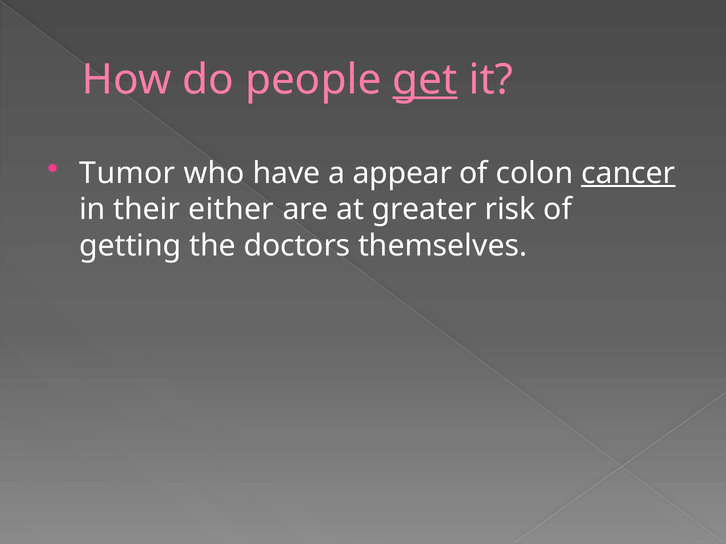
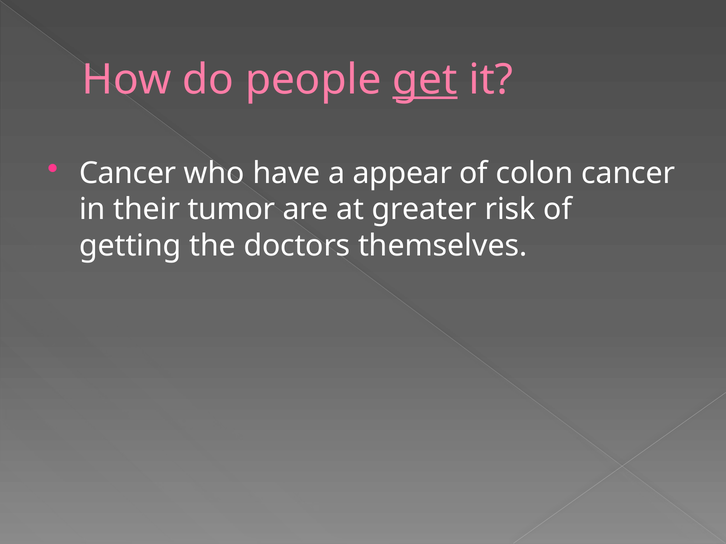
Tumor at (127, 173): Tumor -> Cancer
cancer at (628, 173) underline: present -> none
either: either -> tumor
